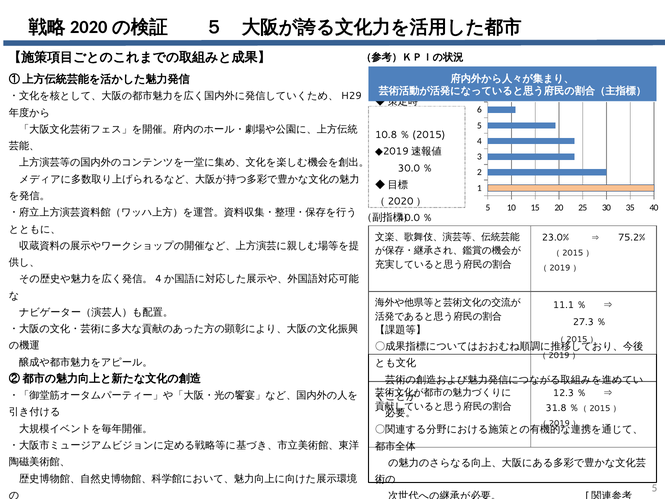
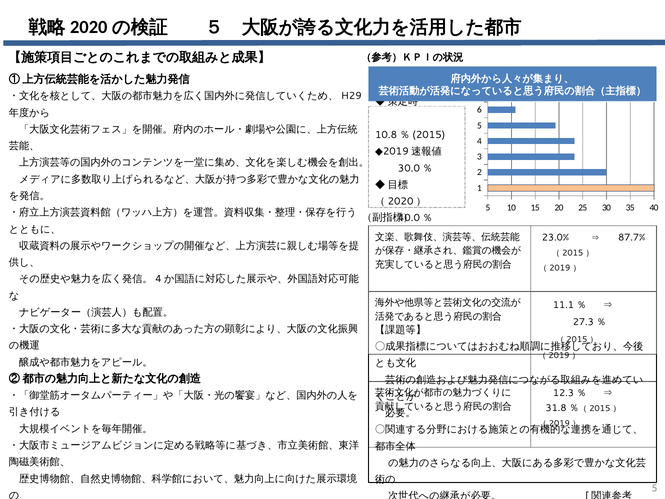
75.2%: 75.2% -> 87.7%
